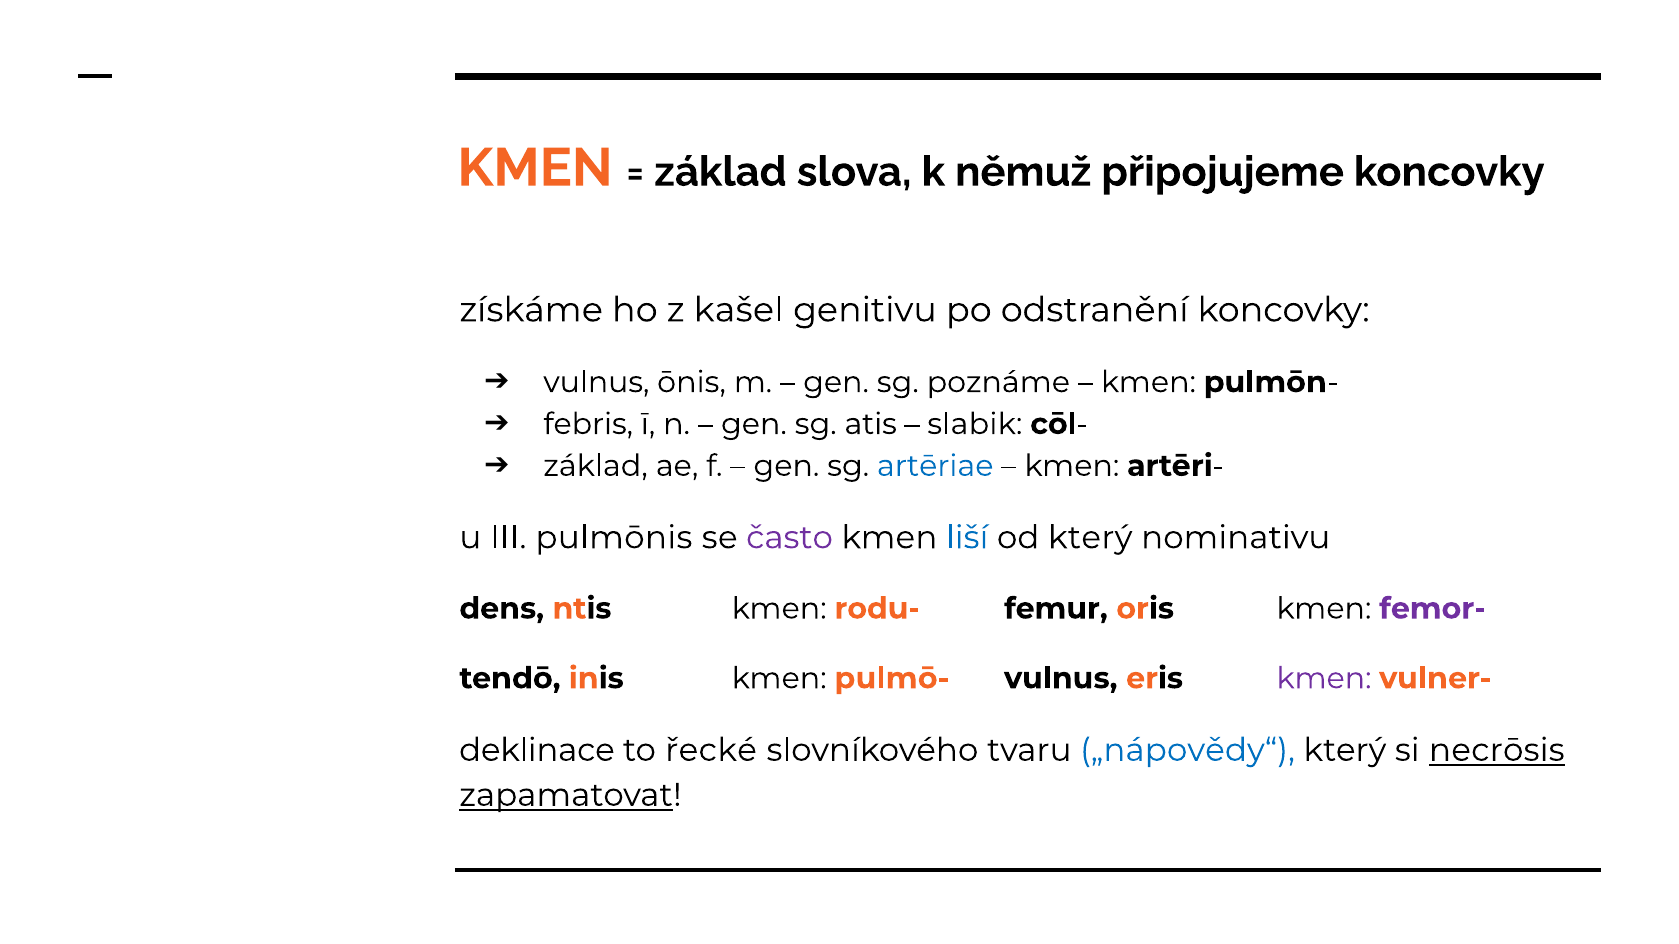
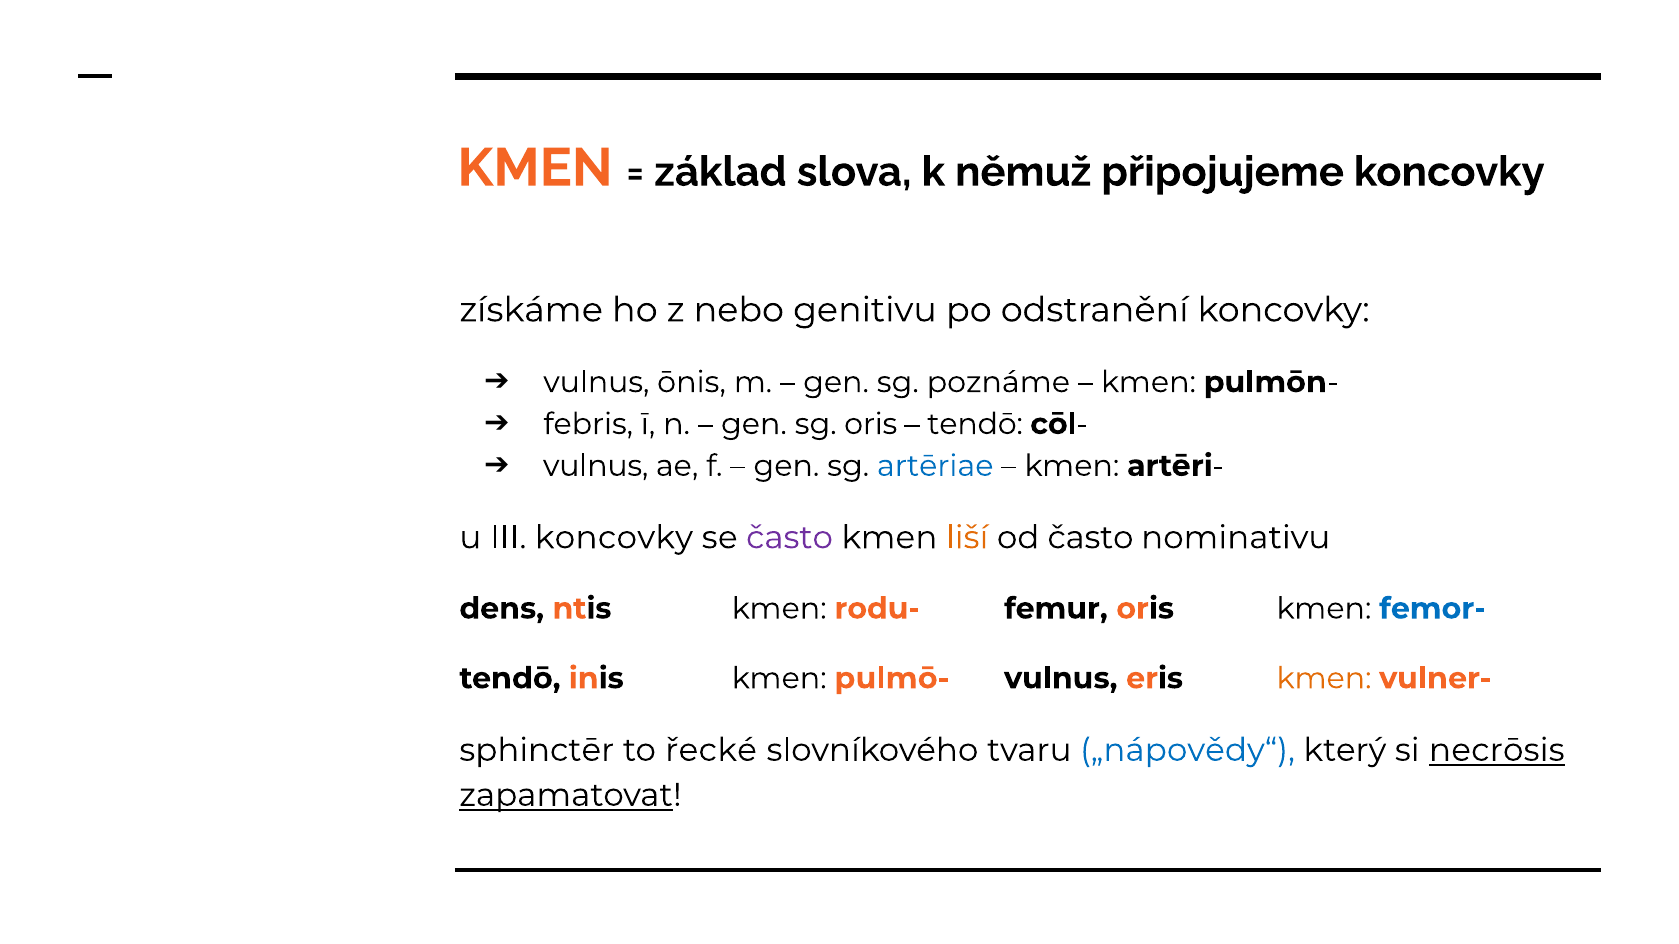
kašel: kašel -> nebo
sg atis: atis -> oris
slabik at (975, 424): slabik -> tendō
základ at (596, 466): základ -> vulnus
III pulmōnis: pulmōnis -> koncovky
liší colour: blue -> orange
od který: který -> často
femor- colour: purple -> blue
kmen at (1324, 679) colour: purple -> orange
deklinace: deklinace -> sphinctēr
